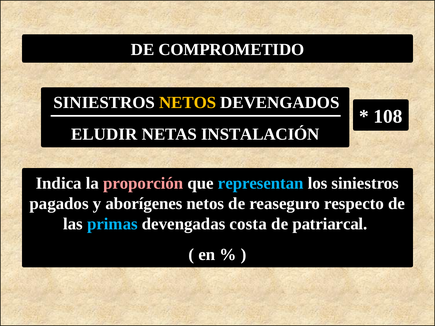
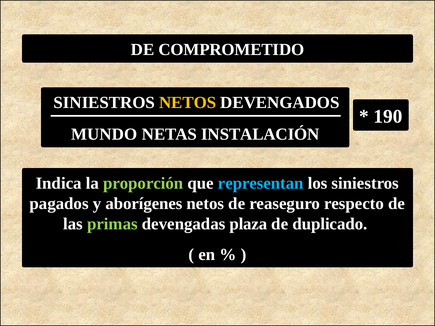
108: 108 -> 190
ELUDIR: ELUDIR -> MUNDO
proporción colour: pink -> light green
primas colour: light blue -> light green
costa: costa -> plaza
patriarcal: patriarcal -> duplicado
